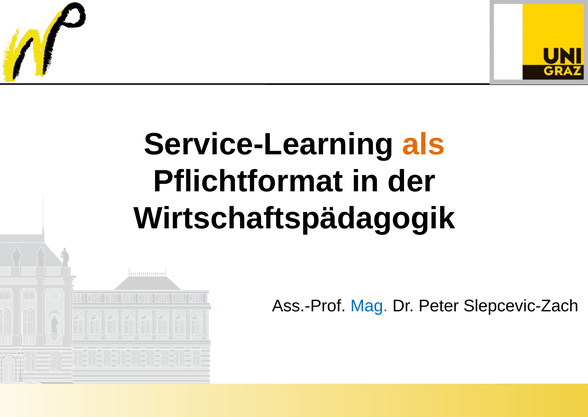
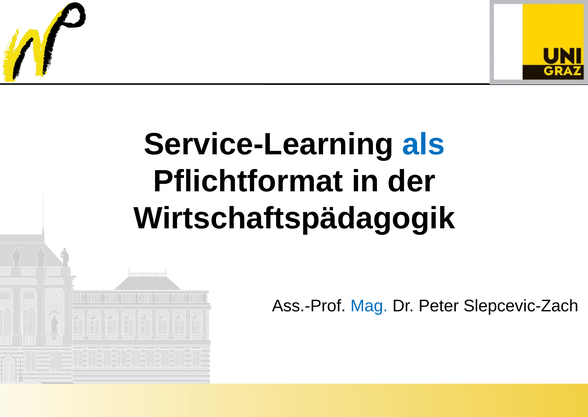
als colour: orange -> blue
